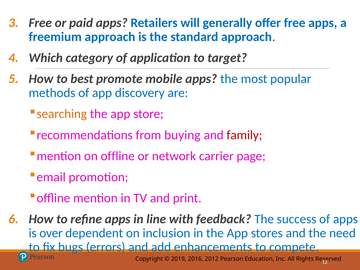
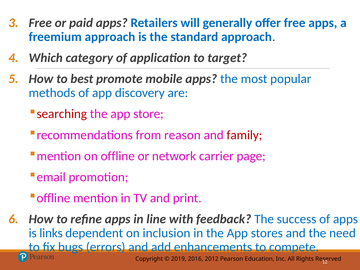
searching colour: orange -> red
buying: buying -> reason
over: over -> links
